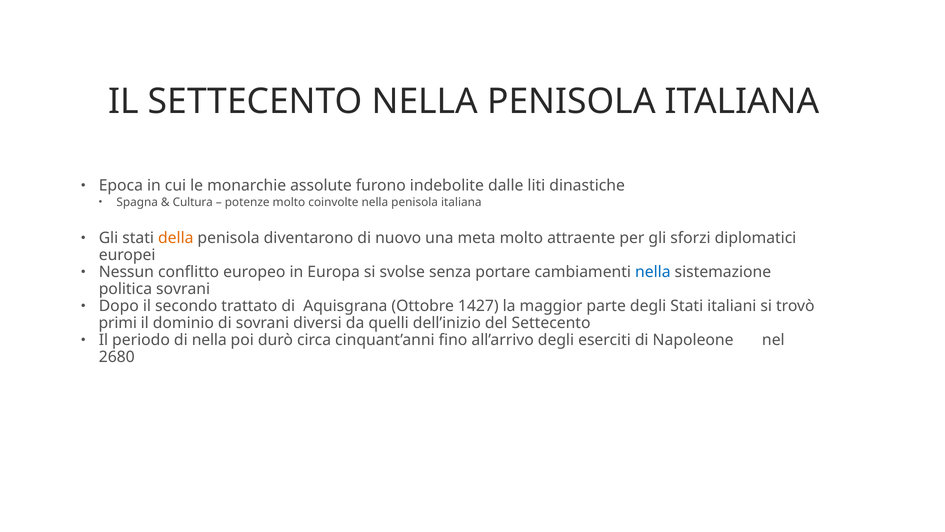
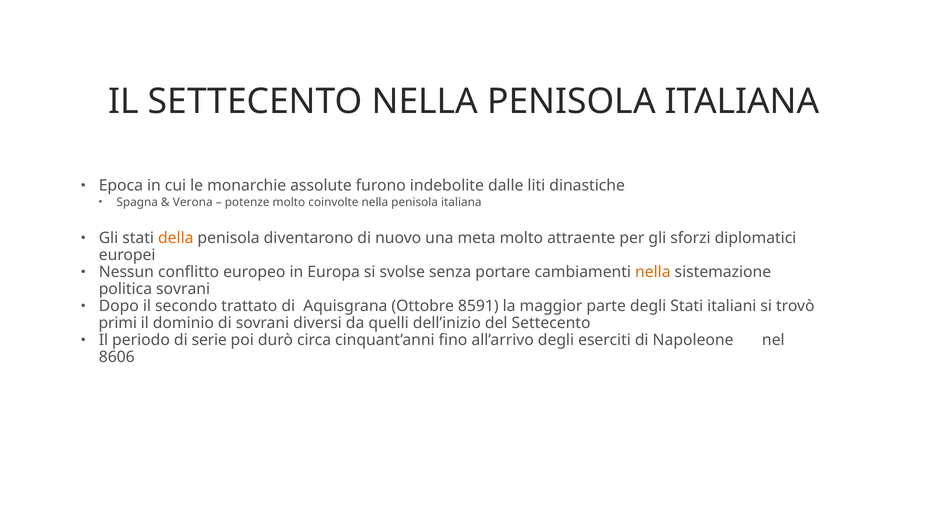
Cultura: Cultura -> Verona
nella at (653, 272) colour: blue -> orange
1427: 1427 -> 8591
di nella: nella -> serie
2680: 2680 -> 8606
